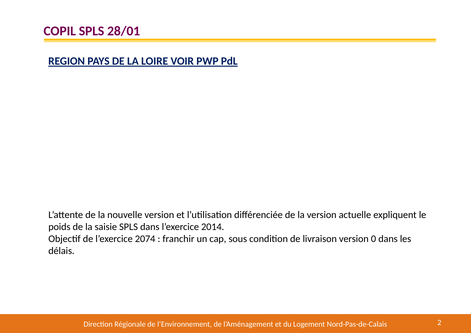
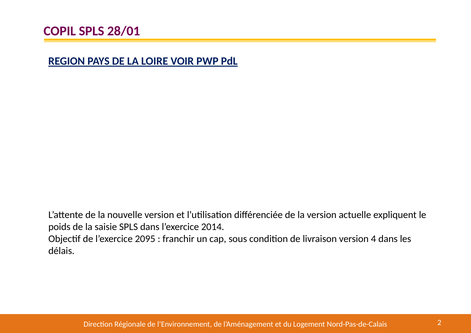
2074: 2074 -> 2095
0: 0 -> 4
